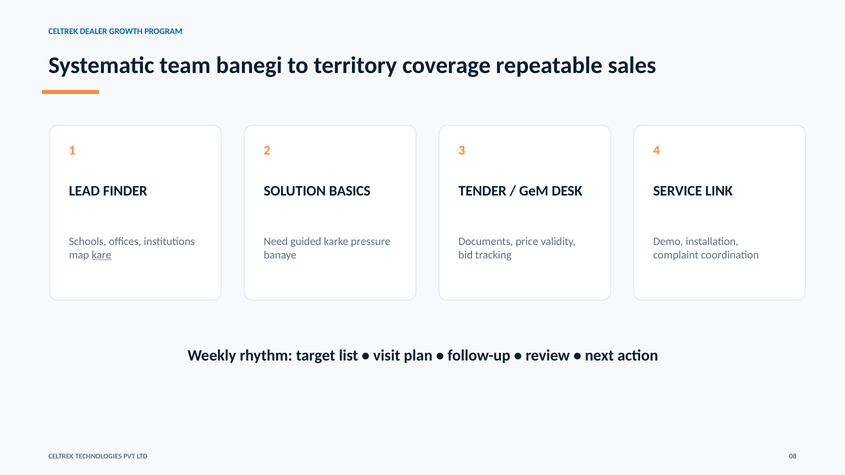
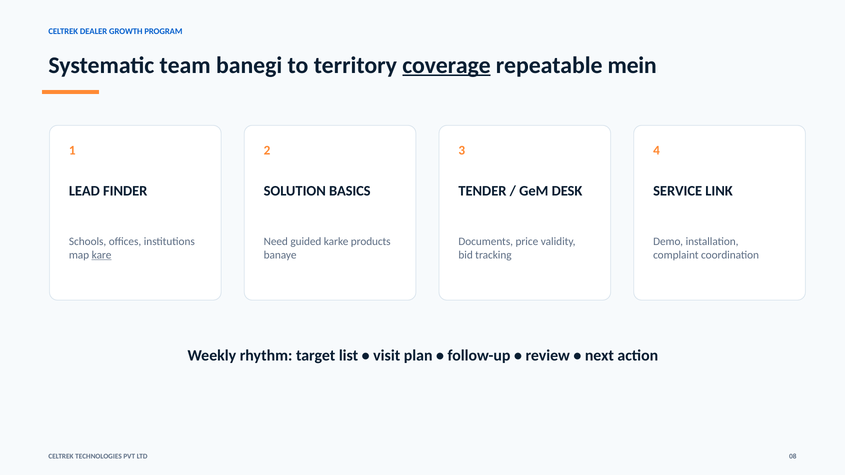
coverage underline: none -> present
sales: sales -> mein
pressure: pressure -> products
